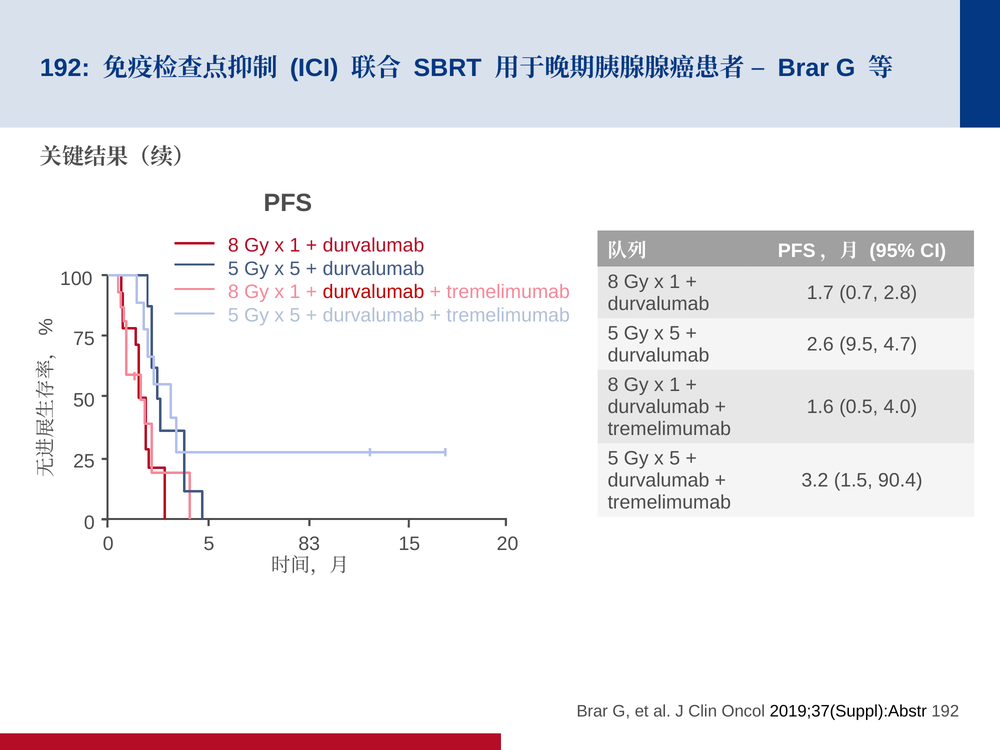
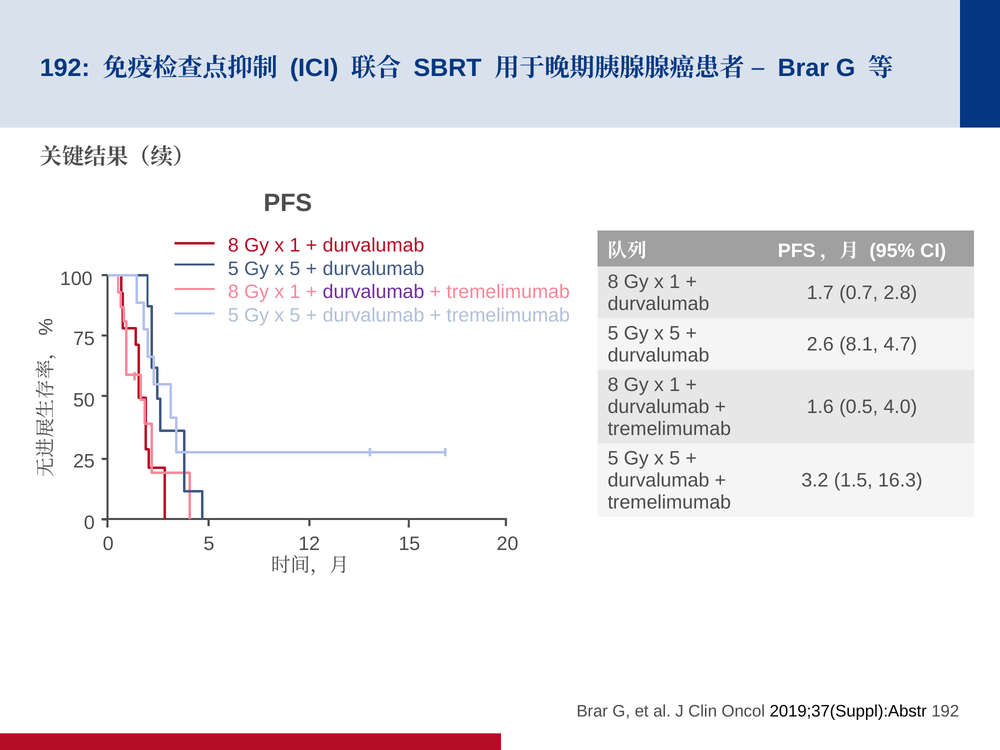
durvalumab at (374, 292) colour: red -> purple
9.5: 9.5 -> 8.1
90.4: 90.4 -> 16.3
83: 83 -> 12
